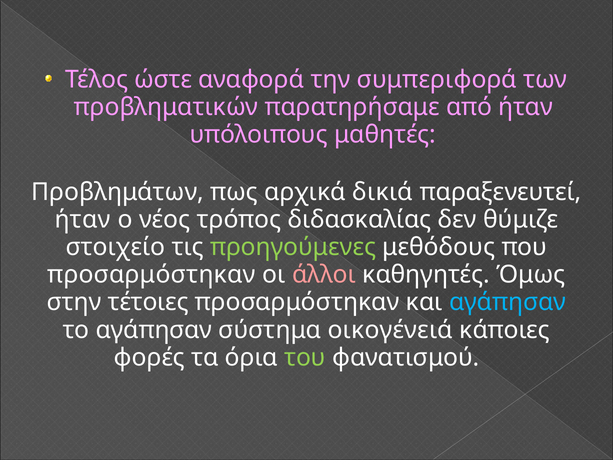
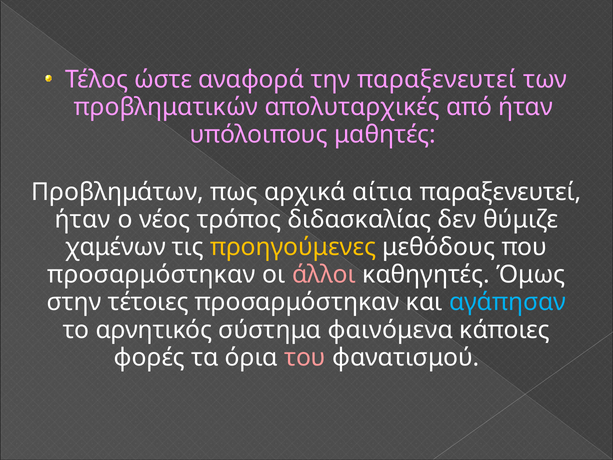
την συμπεριφορά: συμπεριφορά -> παραξενευτεί
παρατηρήσαμε: παρατηρήσαμε -> απολυταρχικές
δικιά: δικιά -> αίτια
στοιχείο: στοιχείο -> χαμένων
προηγούμενες colour: light green -> yellow
το αγάπησαν: αγάπησαν -> αρνητικός
οικογένειά: οικογένειά -> φαινόμενα
του colour: light green -> pink
